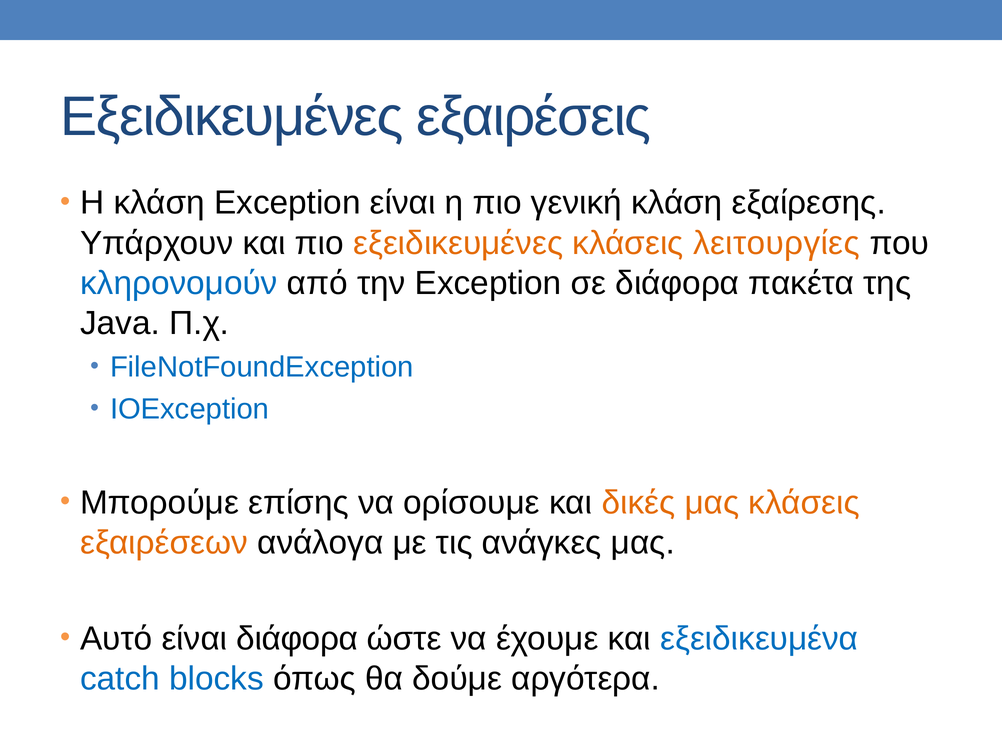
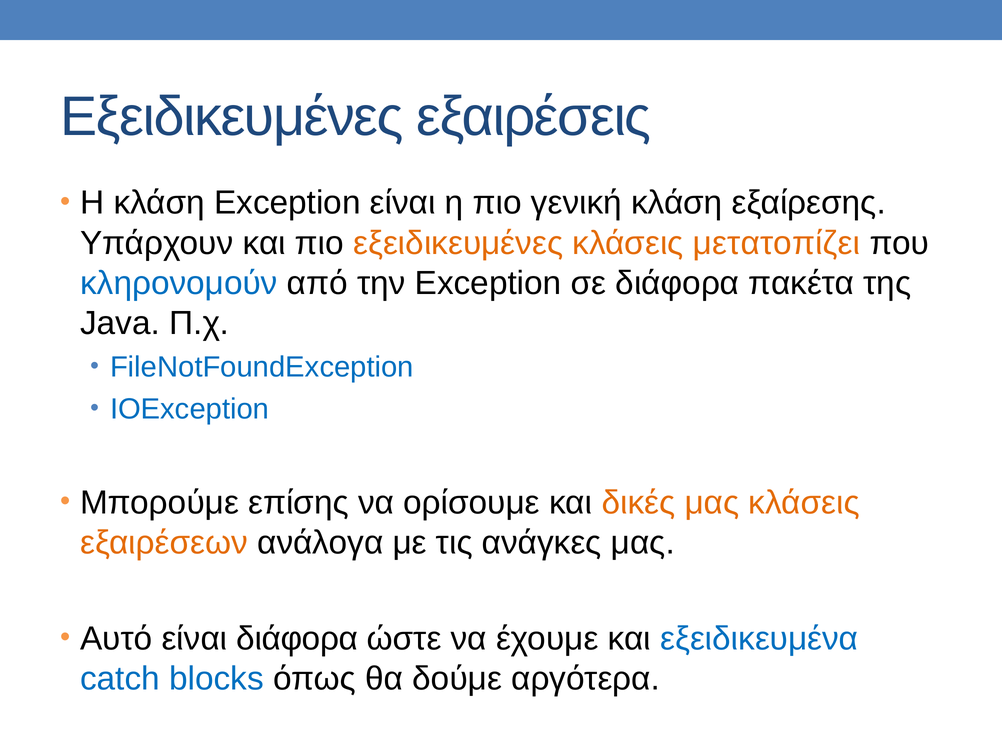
λειτουργίες: λειτουργίες -> μετατοπίζει
